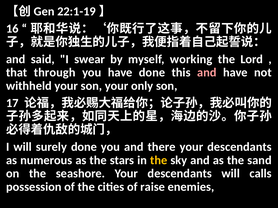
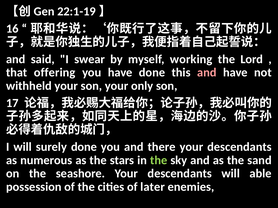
through: through -> offering
the at (159, 161) colour: yellow -> light green
calls: calls -> able
raise: raise -> later
